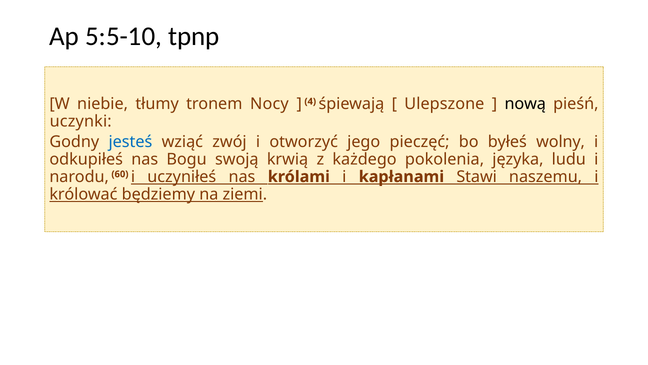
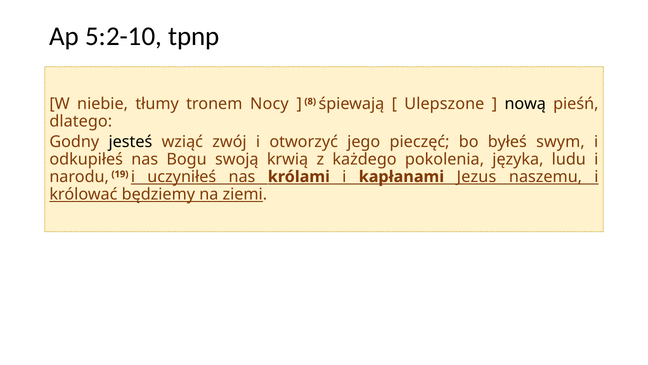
5:5-10: 5:5-10 -> 5:2-10
4: 4 -> 8
uczynki: uczynki -> dlatego
jesteś colour: blue -> black
wolny: wolny -> swym
60: 60 -> 19
Stawi: Stawi -> Jezus
